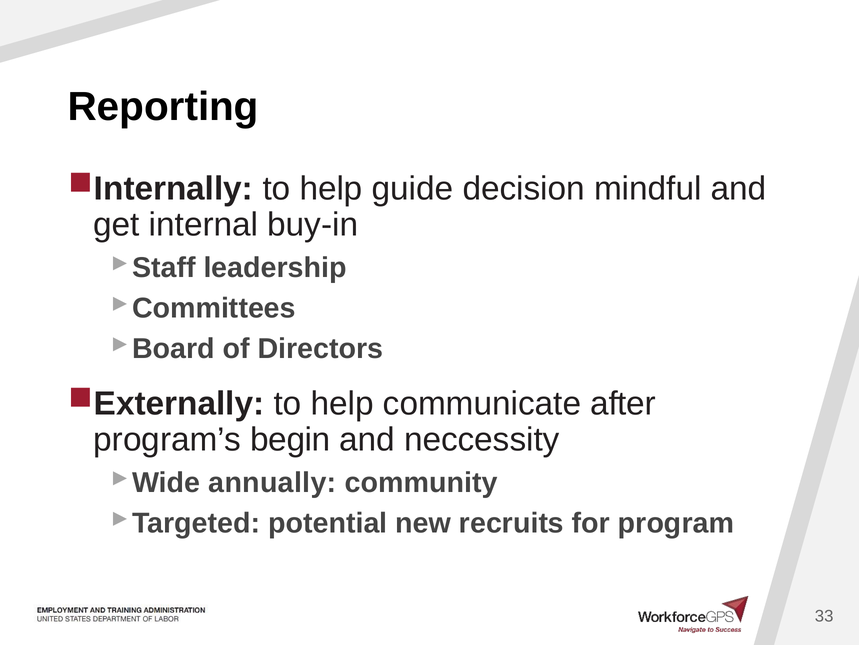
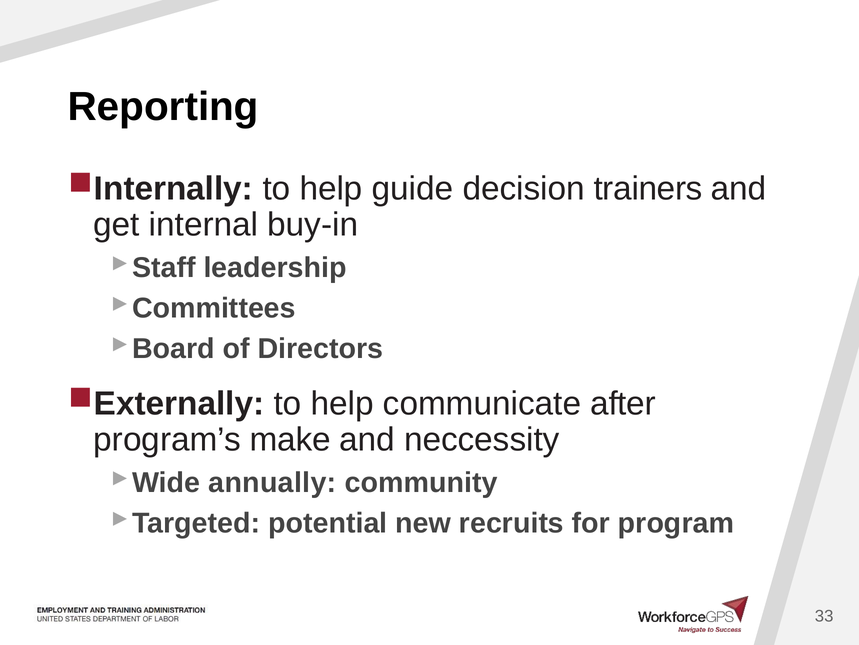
mindful: mindful -> trainers
begin: begin -> make
